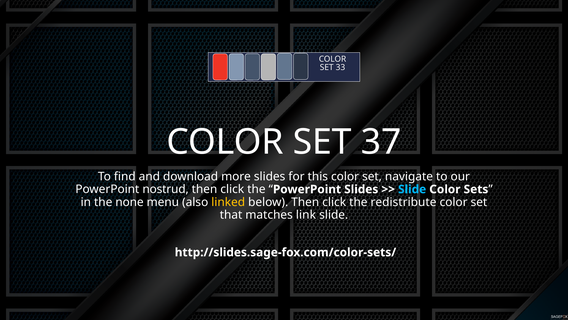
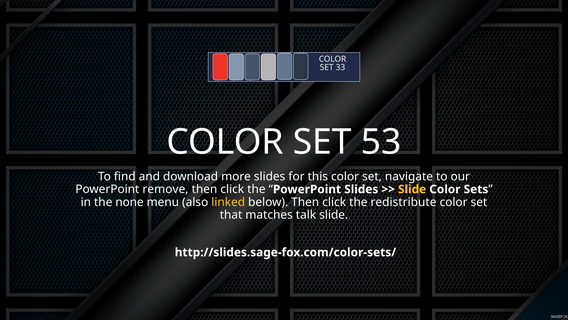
37: 37 -> 53
nostrud: nostrud -> remove
Slide at (412, 189) colour: light blue -> yellow
link: link -> talk
